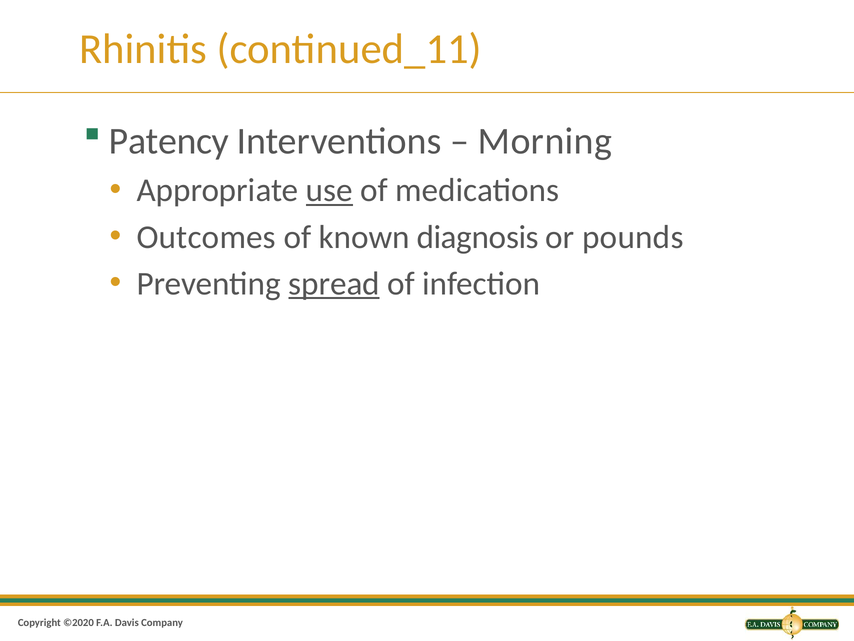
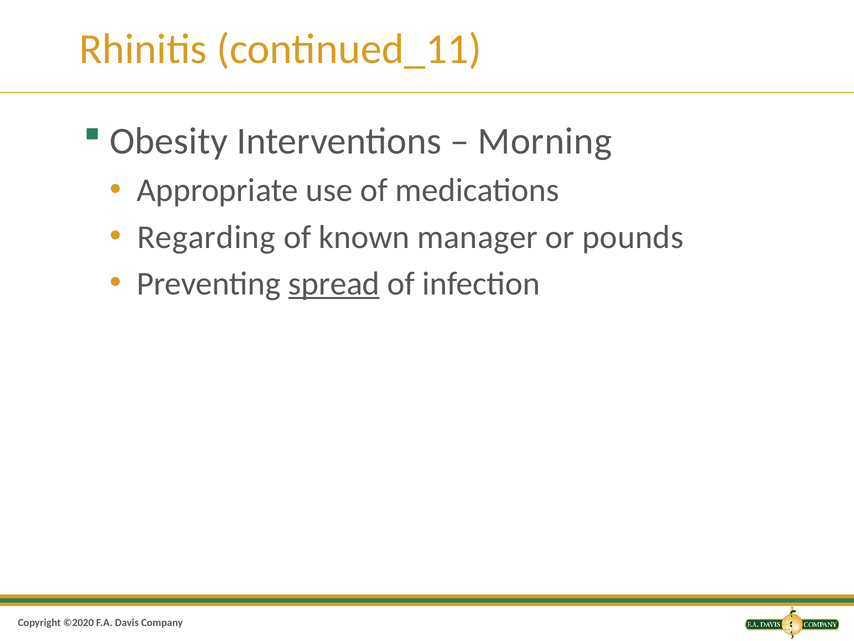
Patency: Patency -> Obesity
use underline: present -> none
Outcomes: Outcomes -> Regarding
diagnosis: diagnosis -> manager
